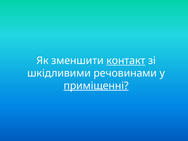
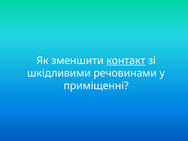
приміщенні underline: present -> none
